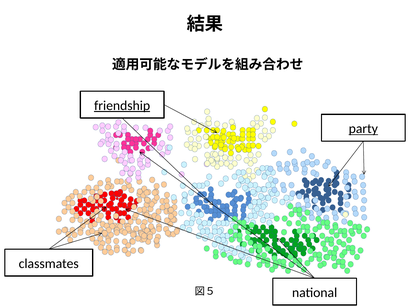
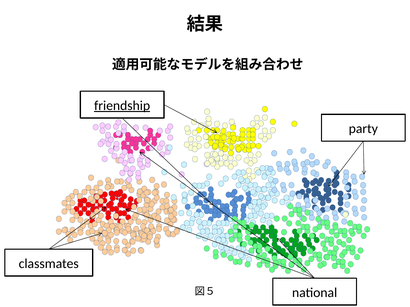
party underline: present -> none
